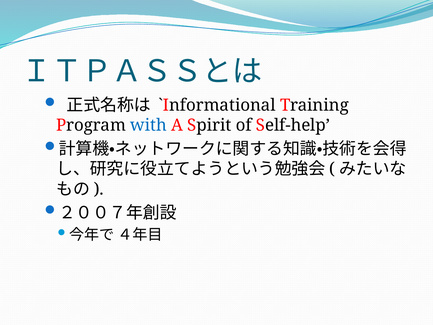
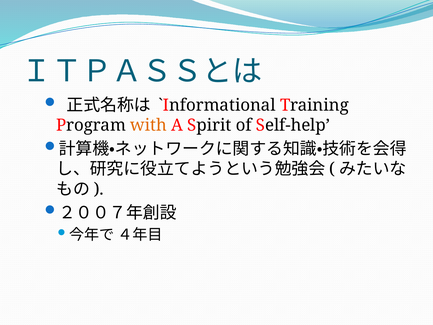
with colour: blue -> orange
